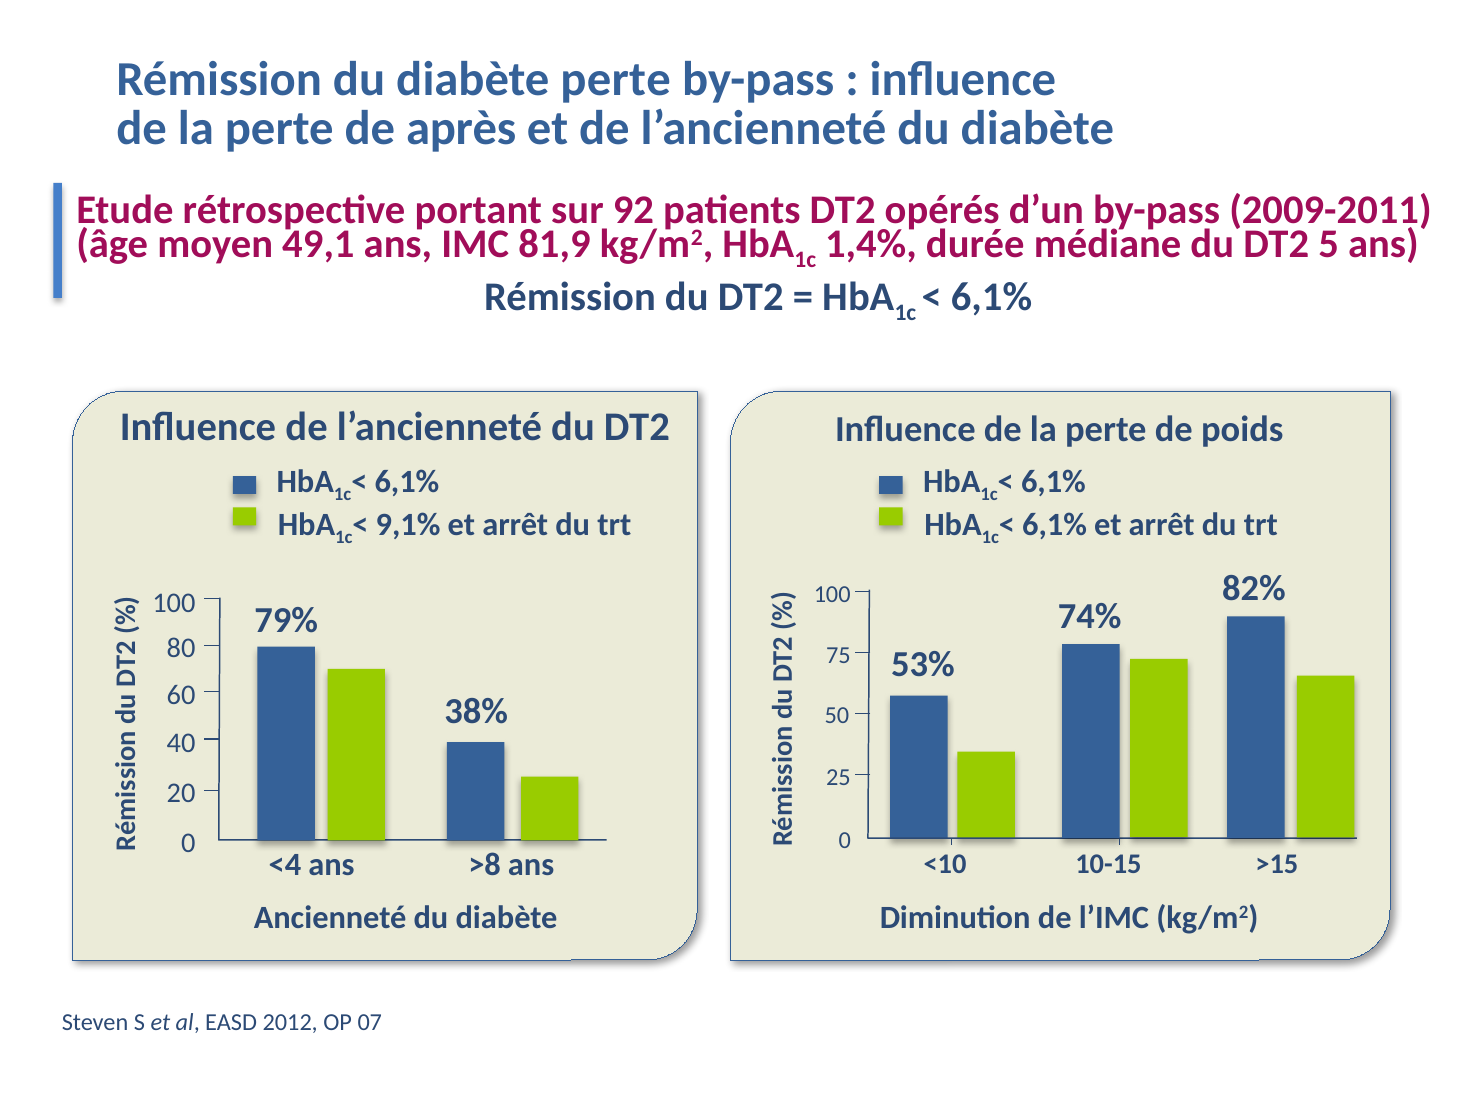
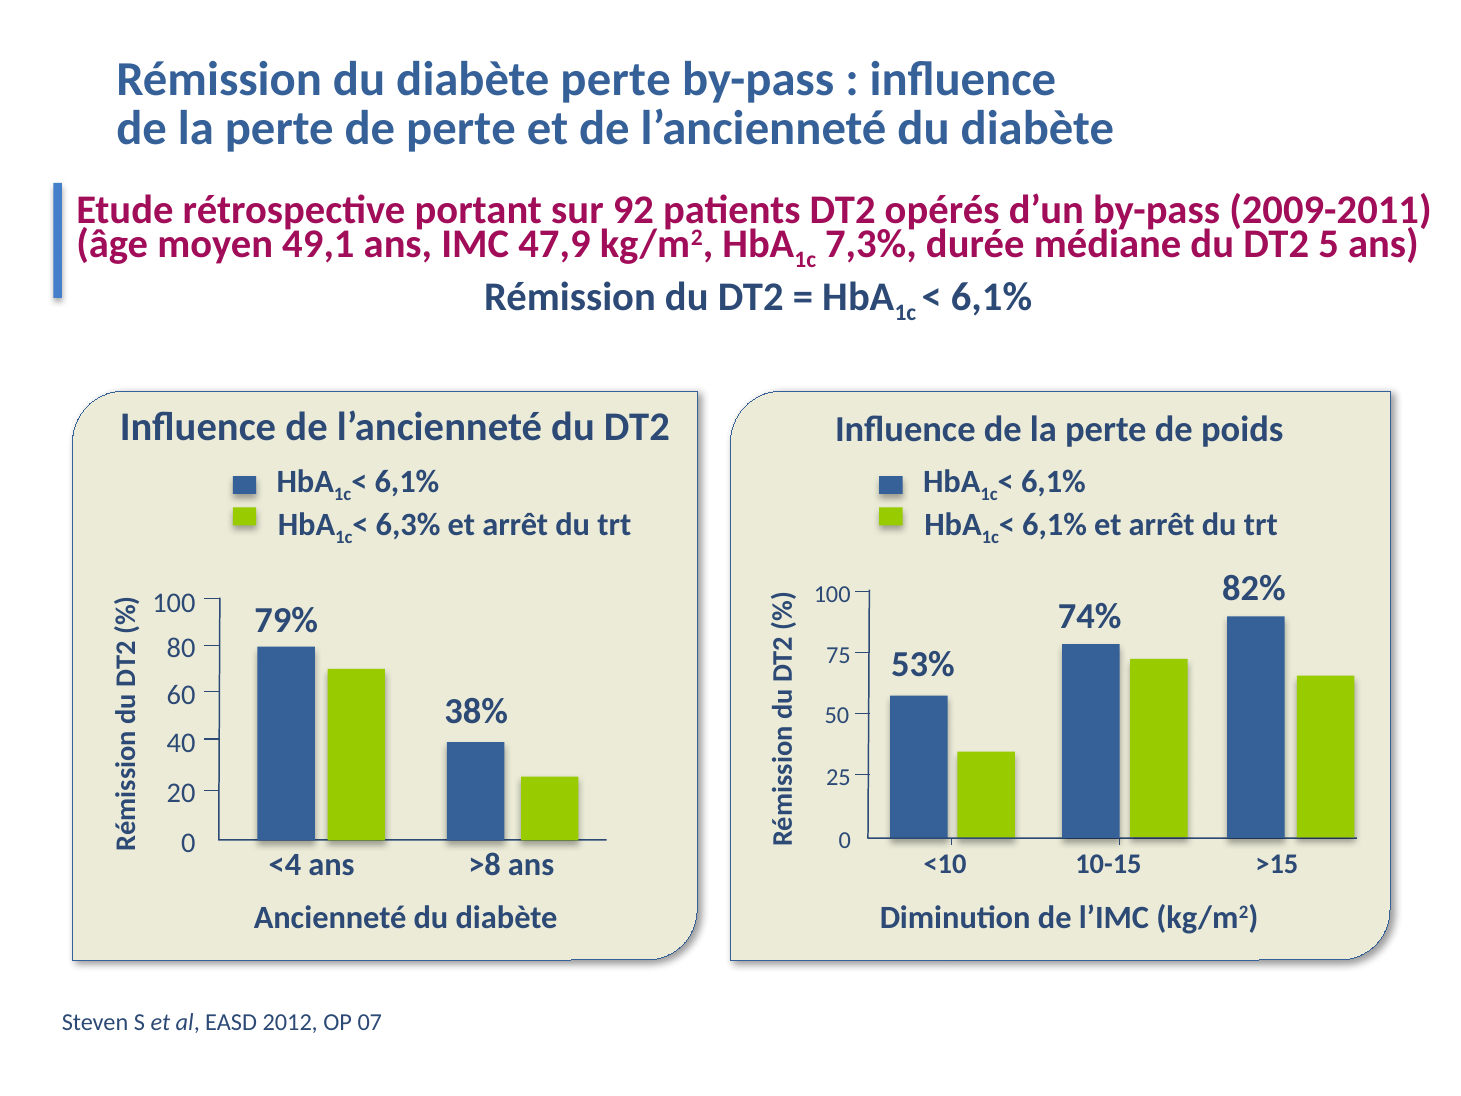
de après: après -> perte
81,9: 81,9 -> 47,9
1,4%: 1,4% -> 7,3%
9,1%: 9,1% -> 6,3%
